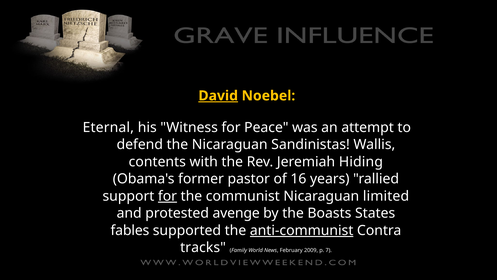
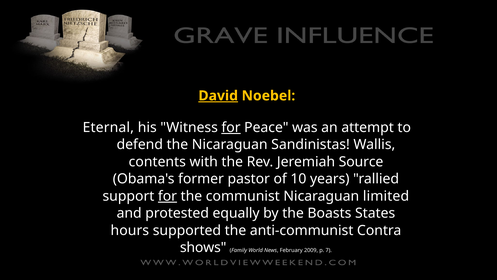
for at (231, 127) underline: none -> present
Hiding: Hiding -> Source
16: 16 -> 10
avenge: avenge -> equally
fables: fables -> hours
anti-communist underline: present -> none
tracks: tracks -> shows
